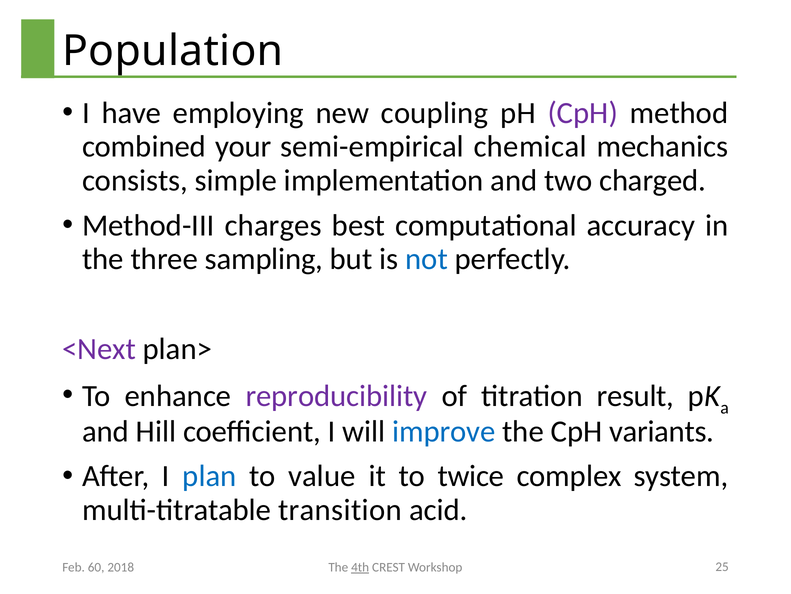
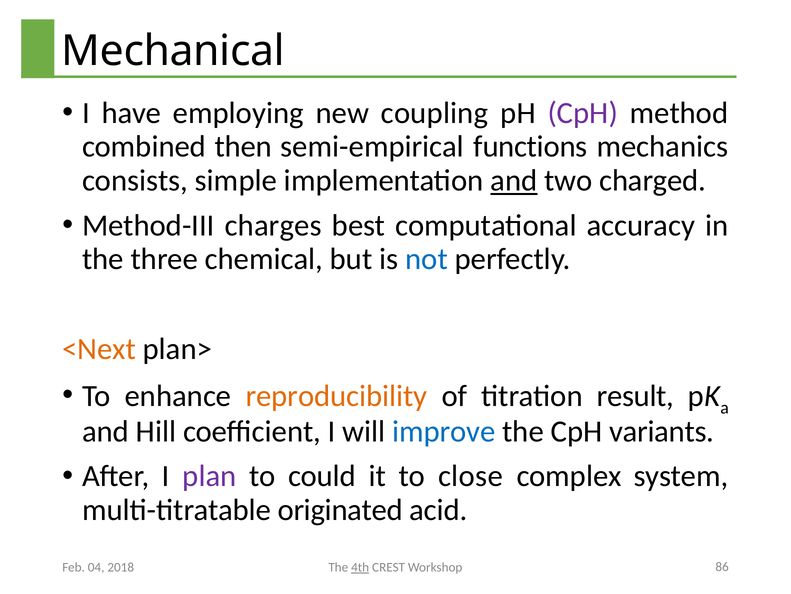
Population: Population -> Mechanical
your: your -> then
chemical: chemical -> functions
and at (514, 180) underline: none -> present
sampling: sampling -> chemical
<Next colour: purple -> orange
reproducibility colour: purple -> orange
plan colour: blue -> purple
value: value -> could
twice: twice -> close
transition: transition -> originated
60: 60 -> 04
25: 25 -> 86
